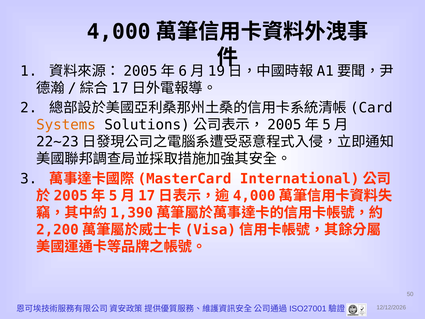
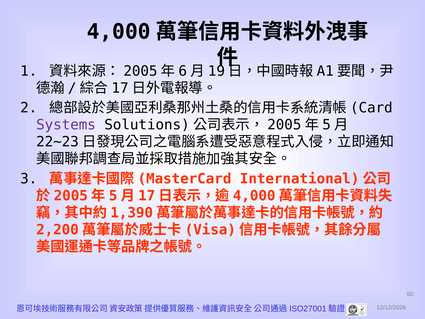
Systems colour: orange -> purple
